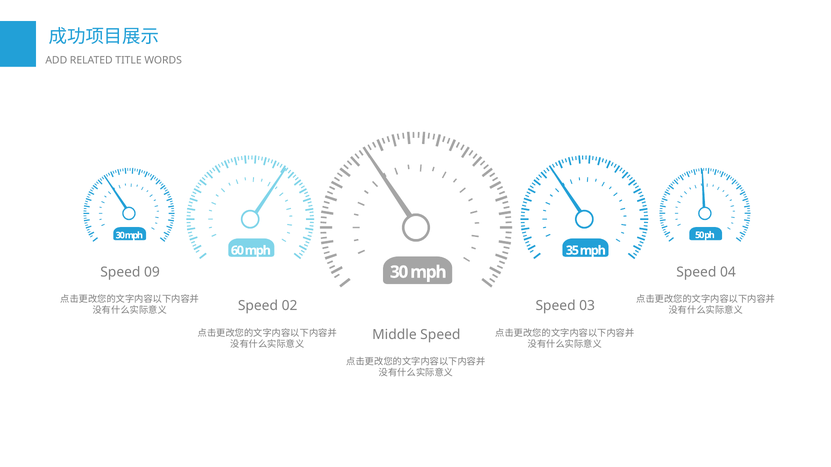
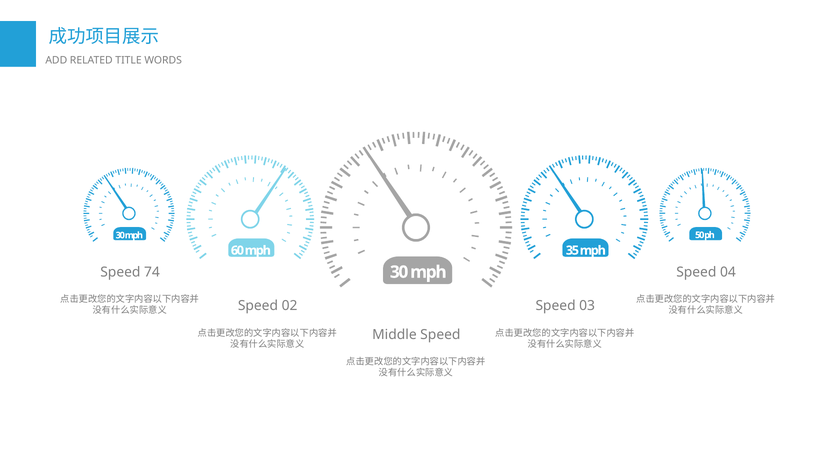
09: 09 -> 74
